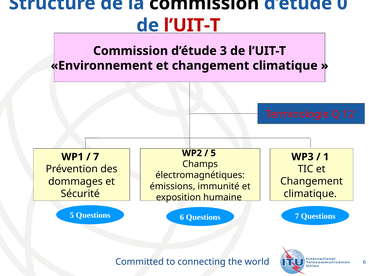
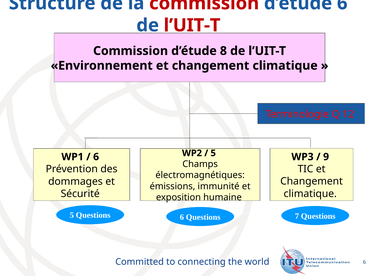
commission at (204, 3) colour: black -> red
d’étude 0: 0 -> 6
3: 3 -> 8
7 at (96, 157): 7 -> 6
1: 1 -> 9
